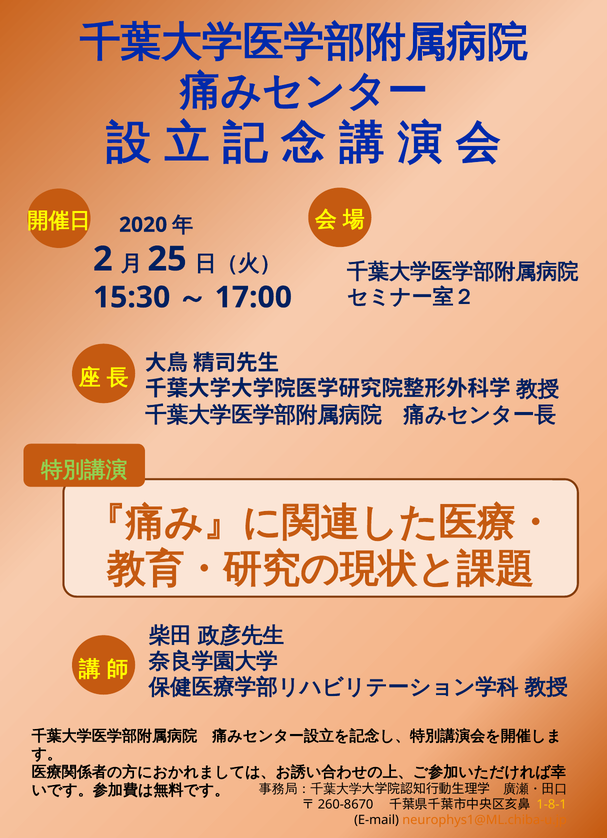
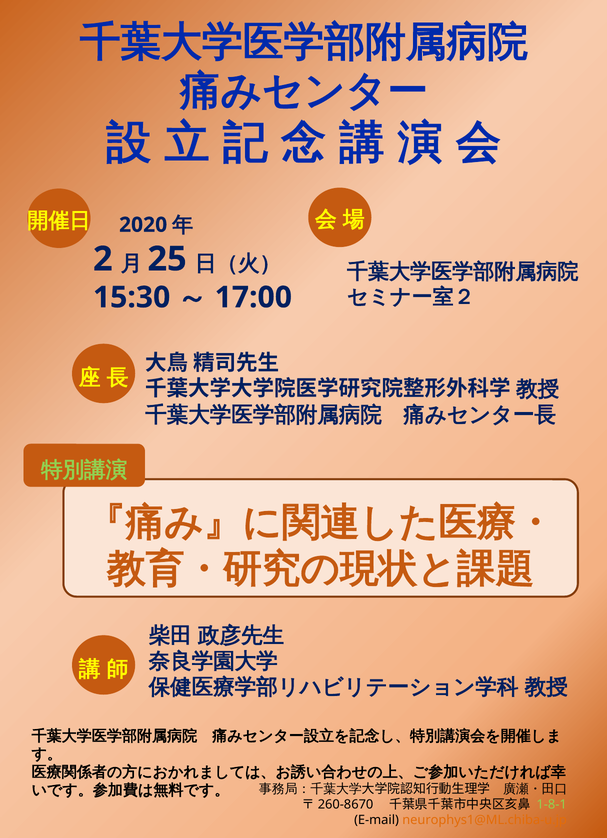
1-8-1 colour: yellow -> light green
